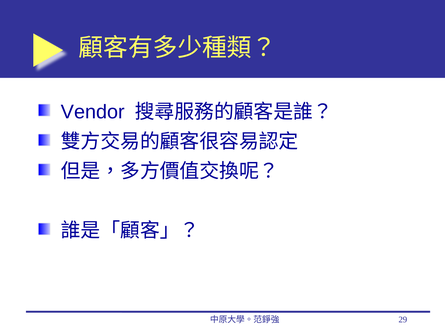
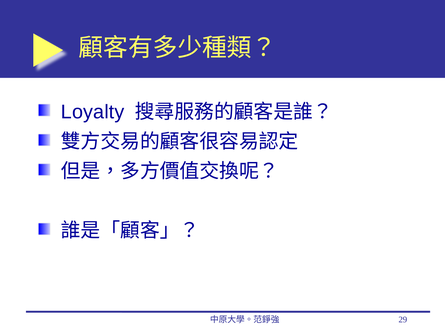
Vendor: Vendor -> Loyalty
